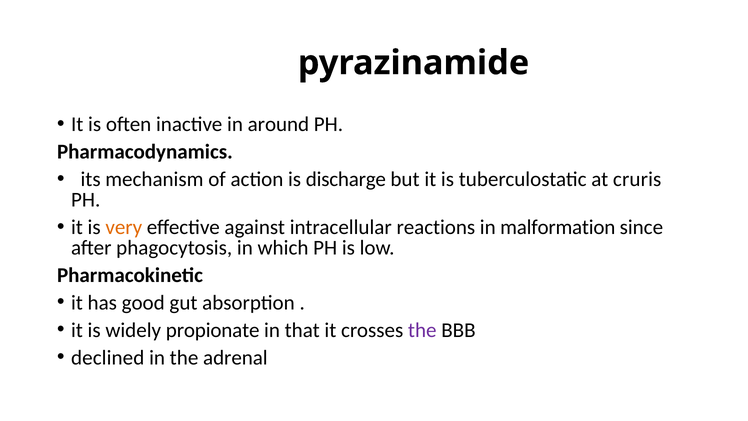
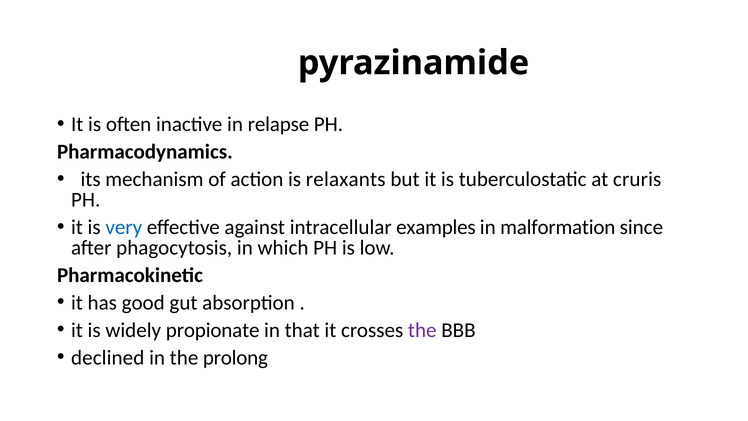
around: around -> relapse
discharge: discharge -> relaxants
very colour: orange -> blue
reactions: reactions -> examples
adrenal: adrenal -> prolong
